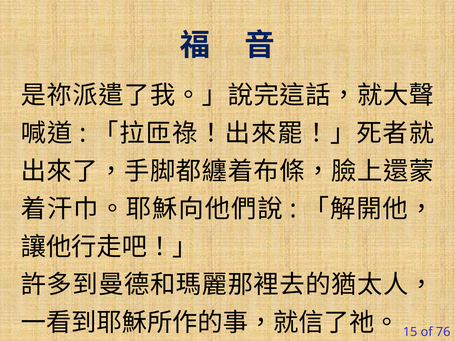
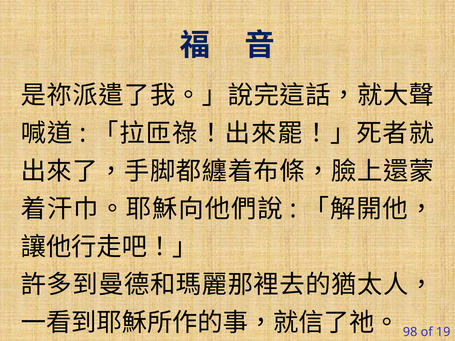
15: 15 -> 98
76: 76 -> 19
